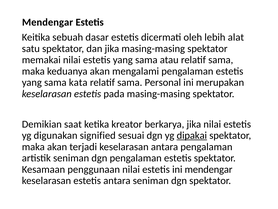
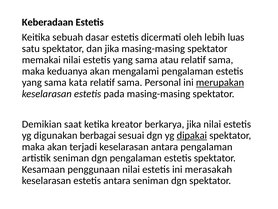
Mendengar at (48, 22): Mendengar -> Keberadaan
alat: alat -> luas
merupakan underline: none -> present
signified: signified -> berbagai
ini mendengar: mendengar -> merasakah
